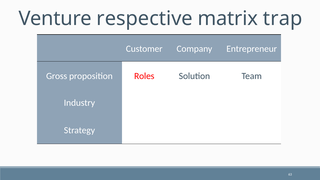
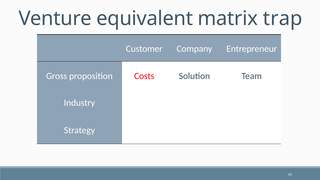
respective: respective -> equivalent
Roles: Roles -> Costs
